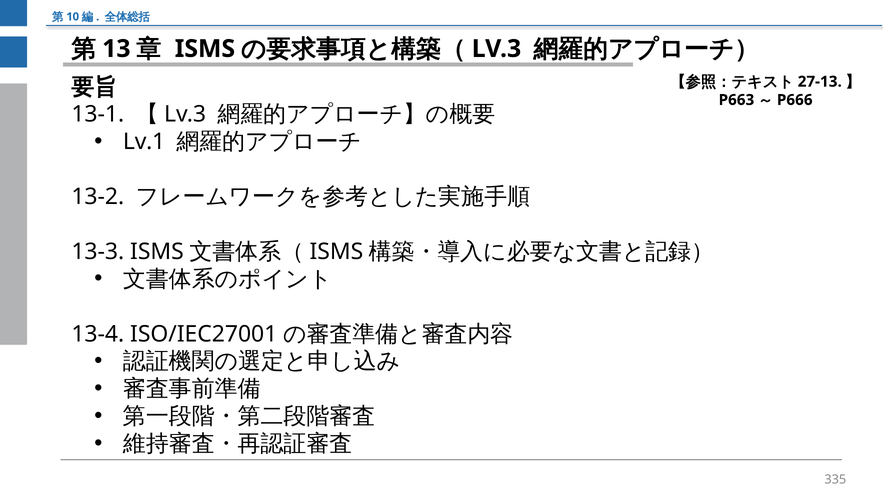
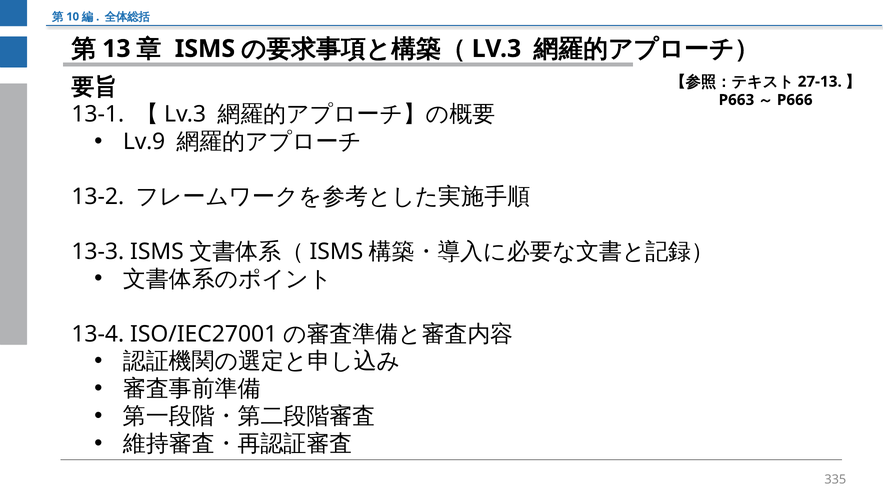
Lv.1: Lv.1 -> Lv.9
